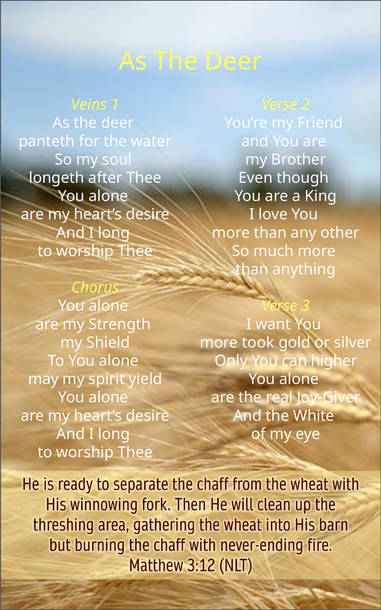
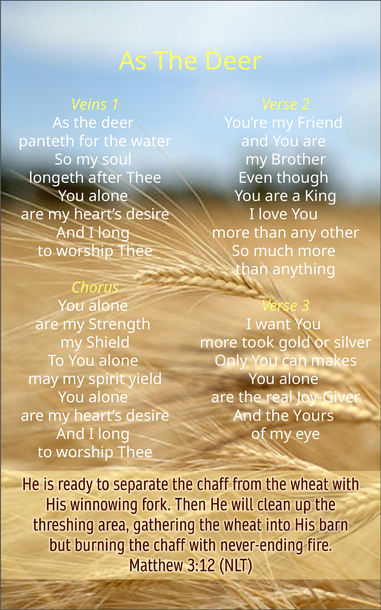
higher: higher -> makes
White: White -> Yours
